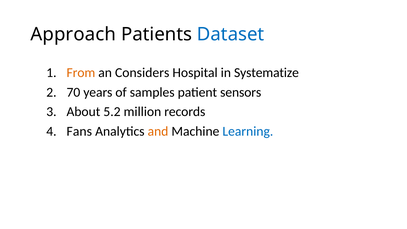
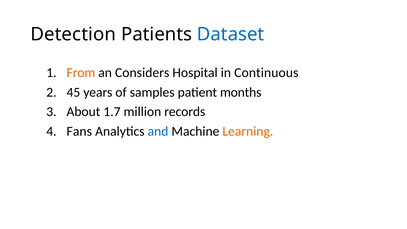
Approach: Approach -> Detection
Systematize: Systematize -> Continuous
70: 70 -> 45
sensors: sensors -> months
5.2: 5.2 -> 1.7
and colour: orange -> blue
Learning colour: blue -> orange
